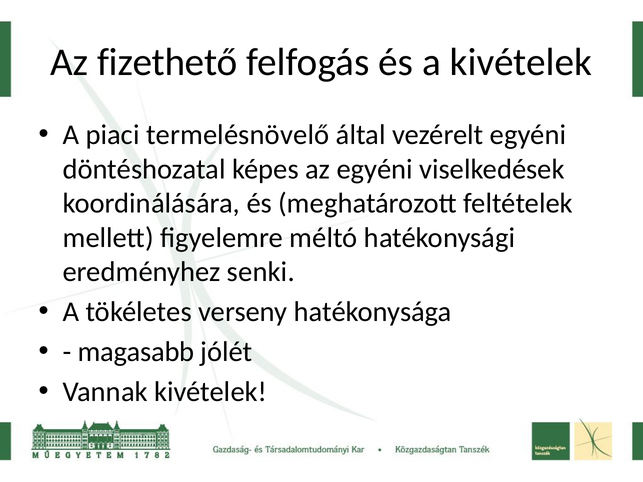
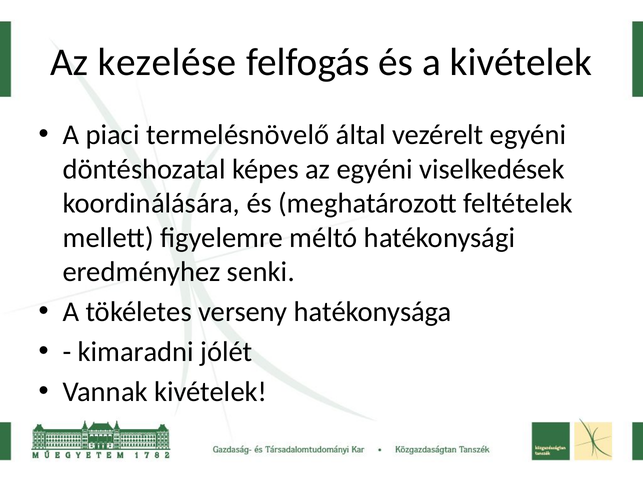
fizethető: fizethető -> kezelése
magasabb: magasabb -> kimaradni
